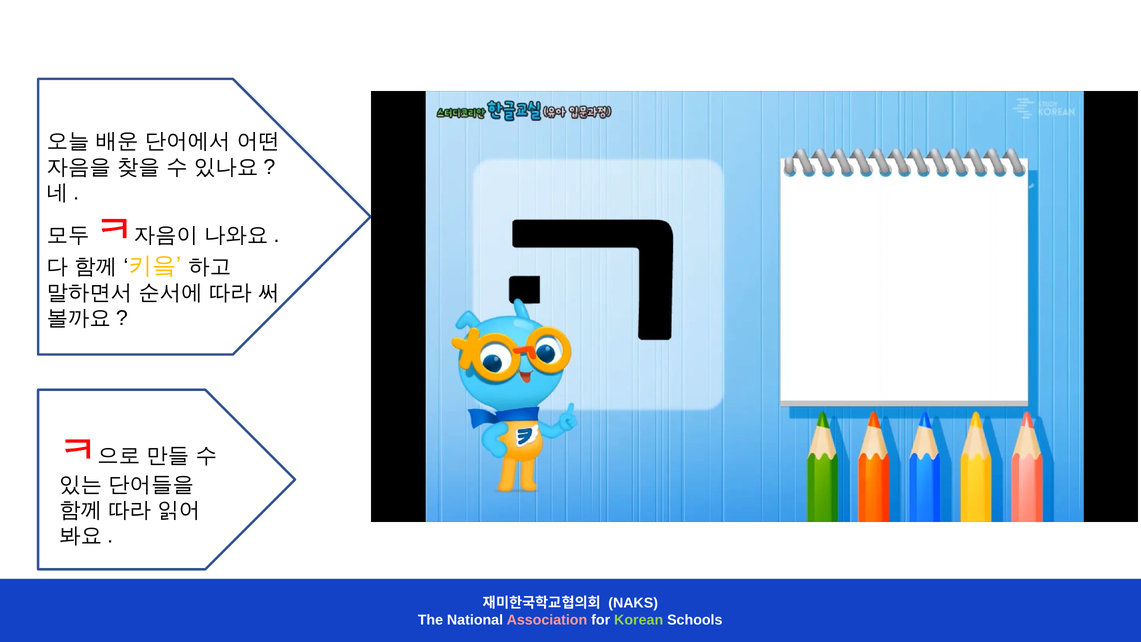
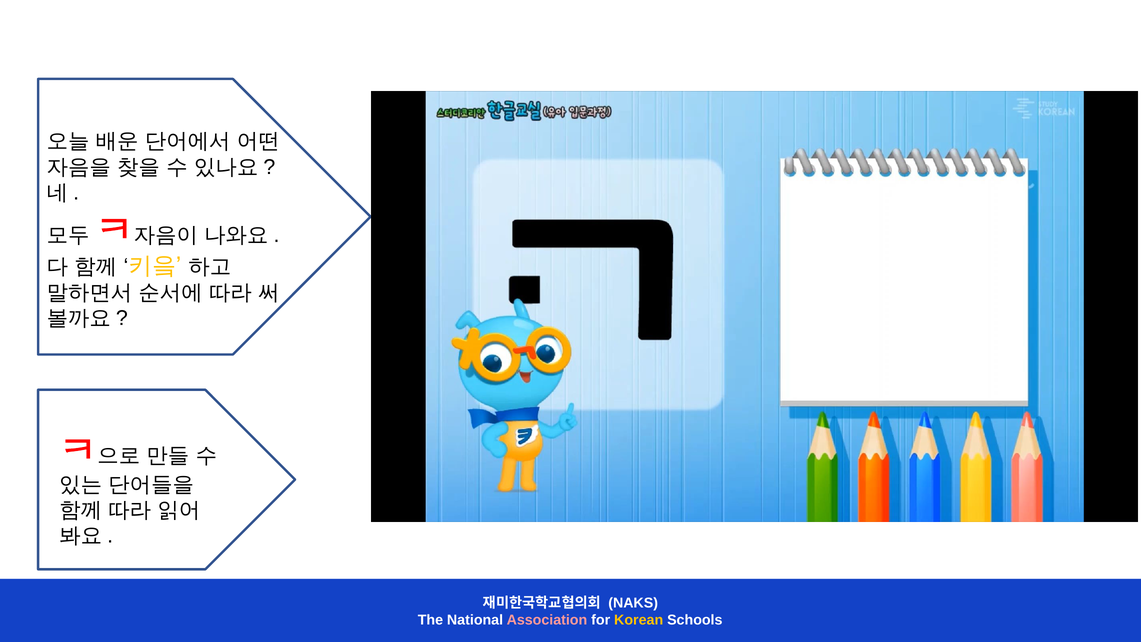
Korean colour: light green -> yellow
